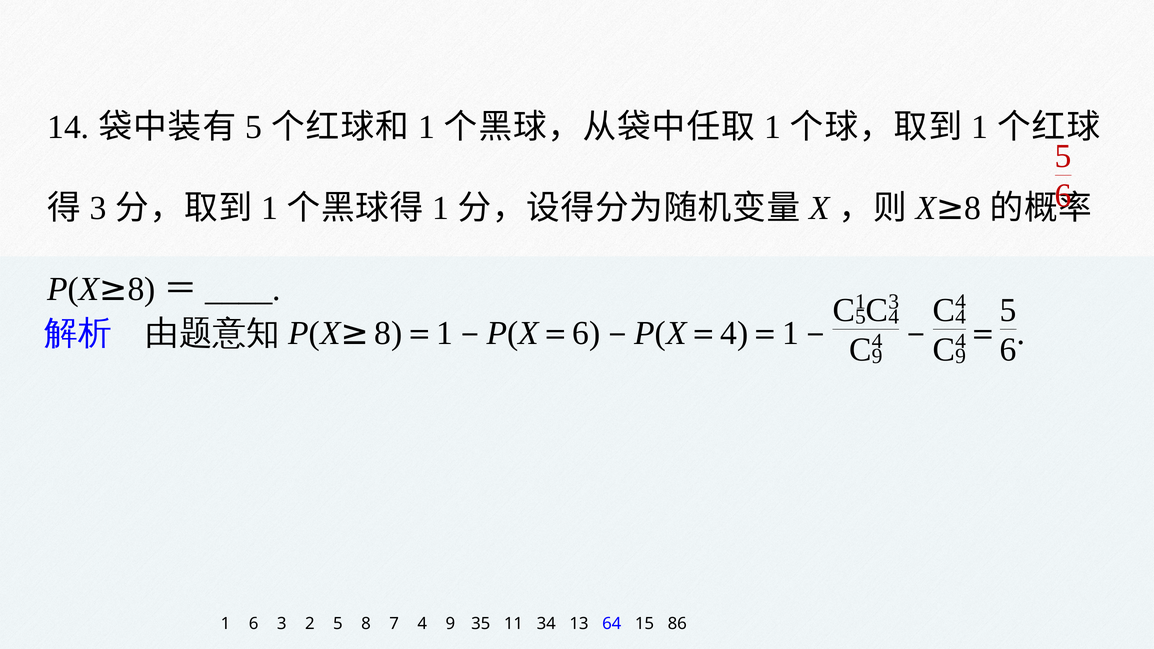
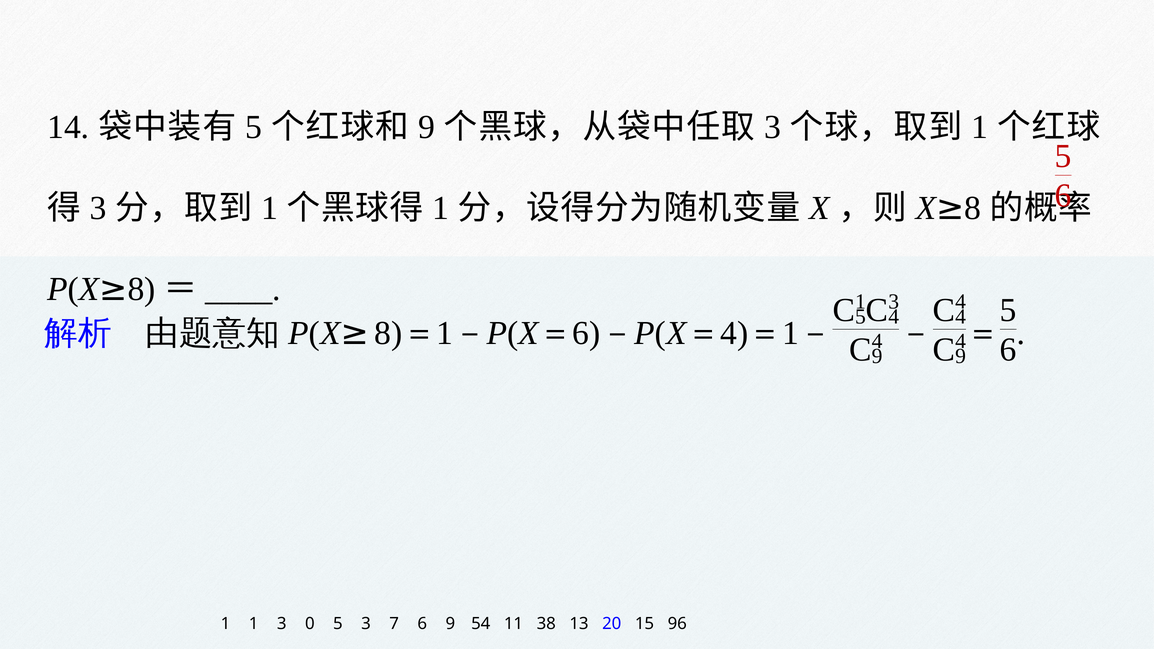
1 at (427, 127): 1 -> 9
1 at (772, 127): 1 -> 3
1 6: 6 -> 1
2: 2 -> 0
5 8: 8 -> 3
7 4: 4 -> 6
35: 35 -> 54
34: 34 -> 38
64: 64 -> 20
86: 86 -> 96
